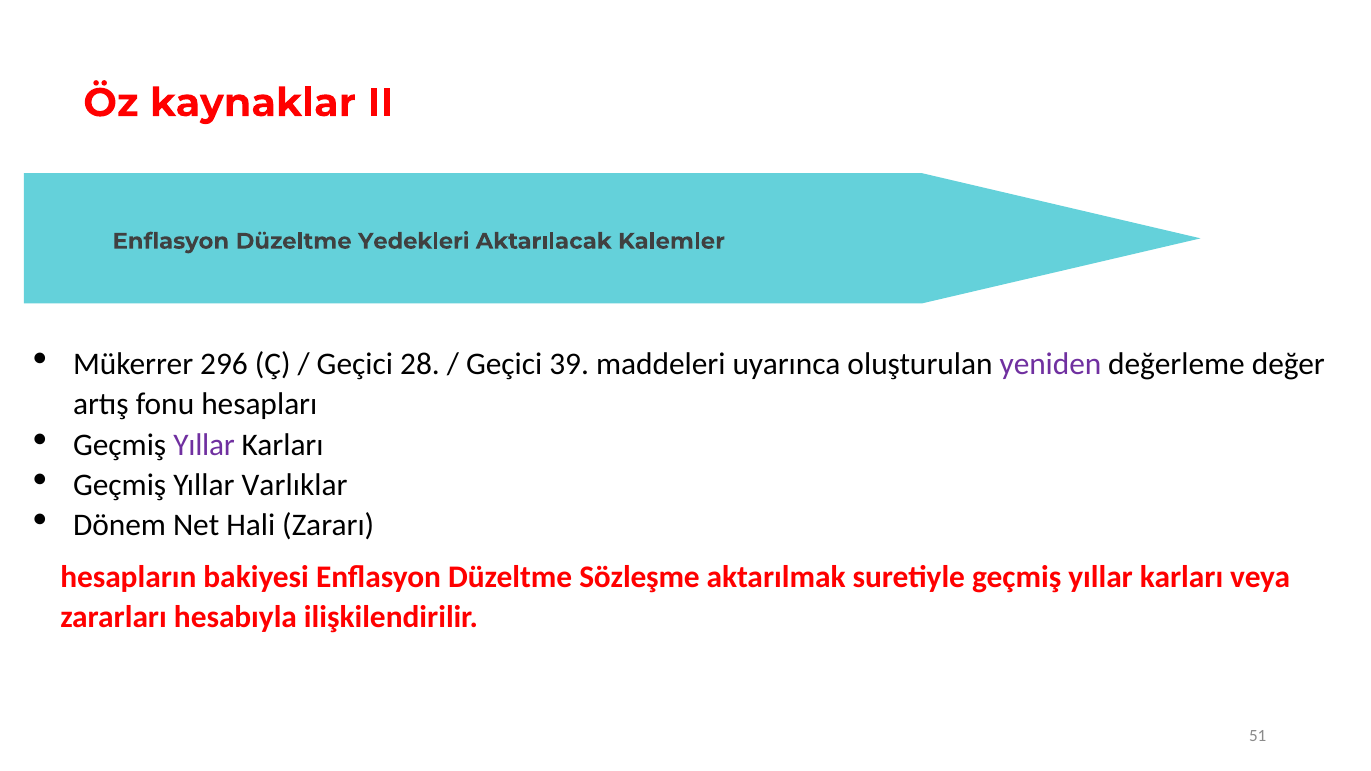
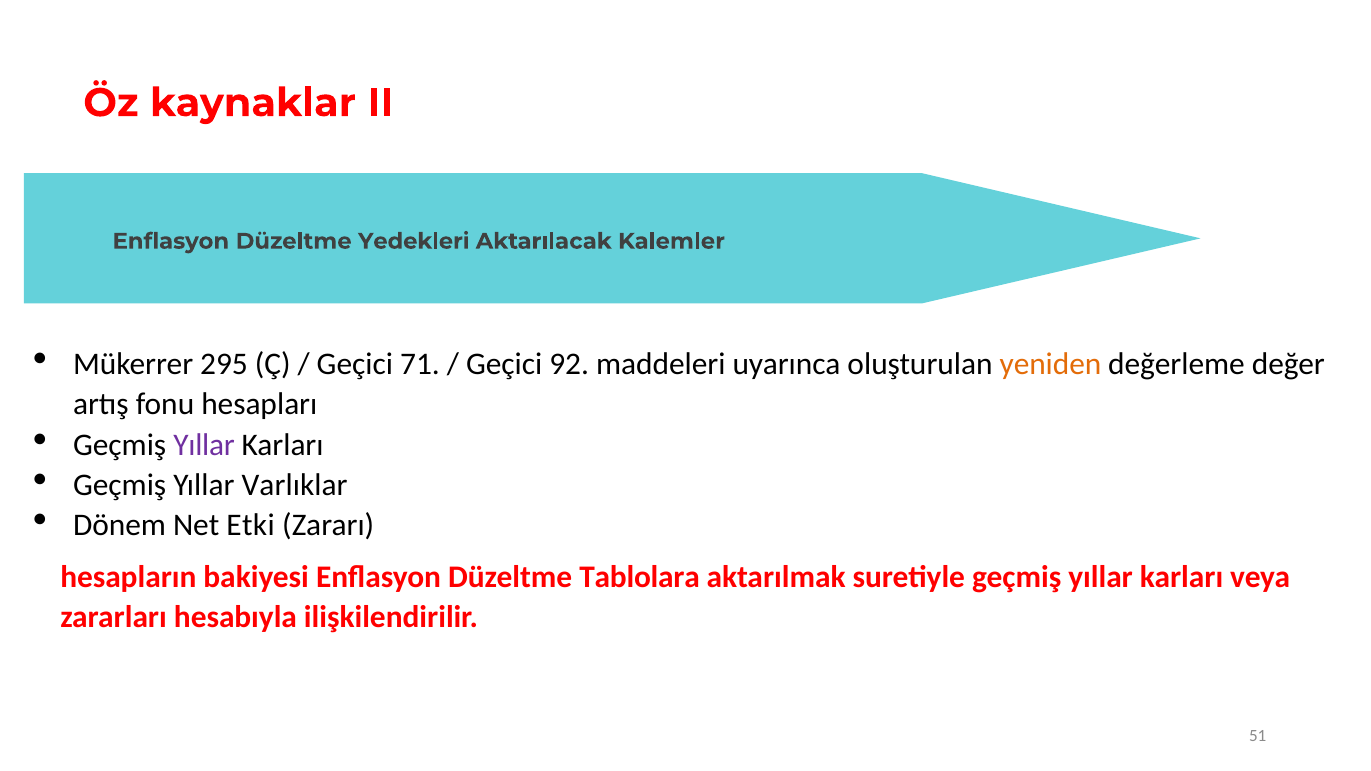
296: 296 -> 295
28: 28 -> 71
39: 39 -> 92
yeniden colour: purple -> orange
Hali: Hali -> Etki
Sözleşme: Sözleşme -> Tablolara
